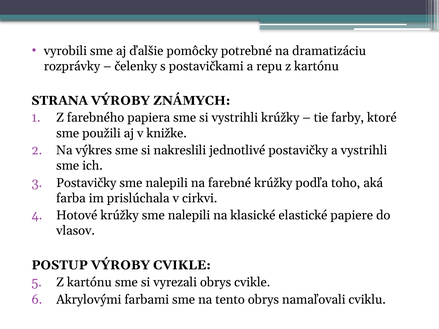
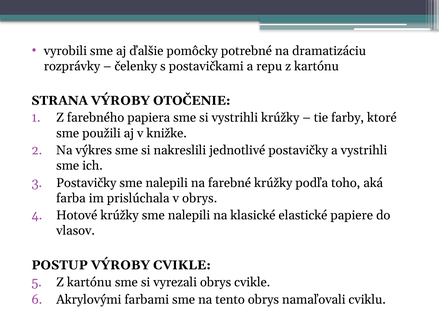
ZNÁMYCH: ZNÁMYCH -> OTOČENIE
v cirkvi: cirkvi -> obrys
